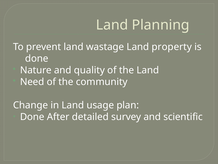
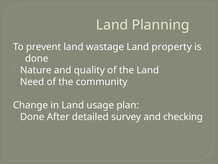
scientific: scientific -> checking
